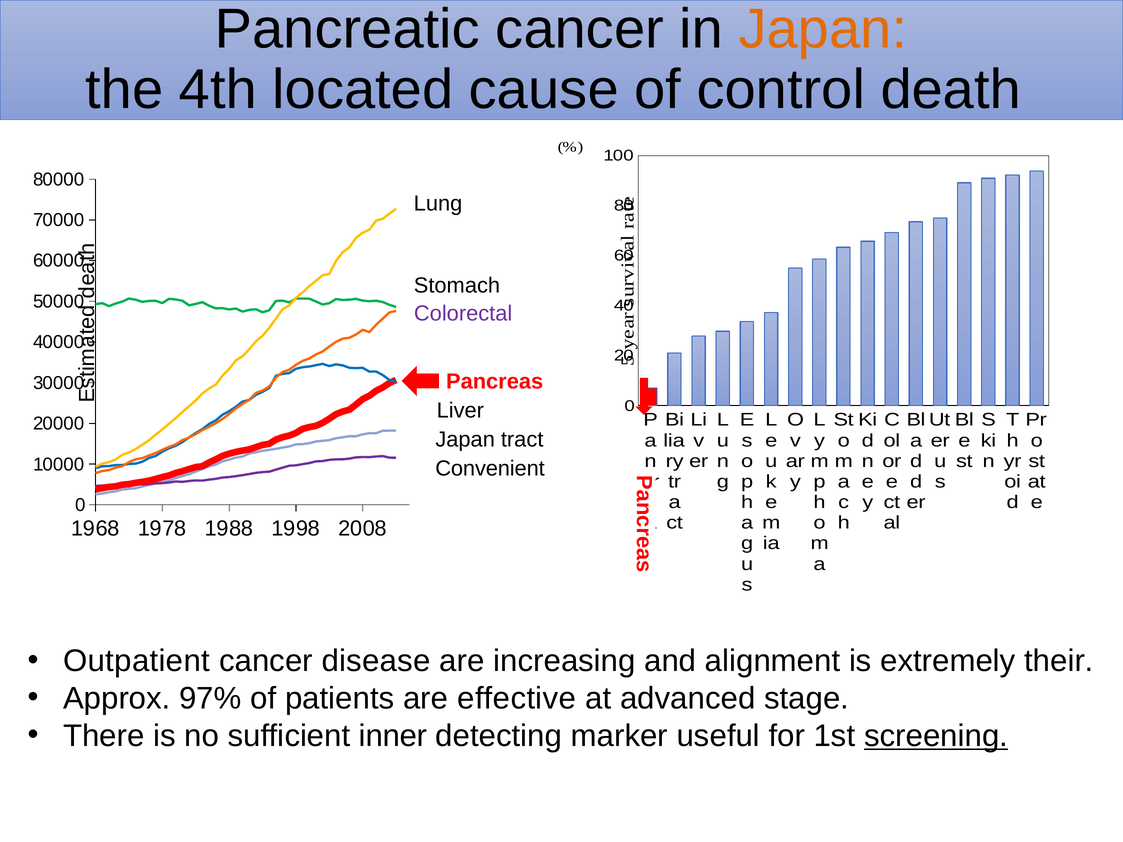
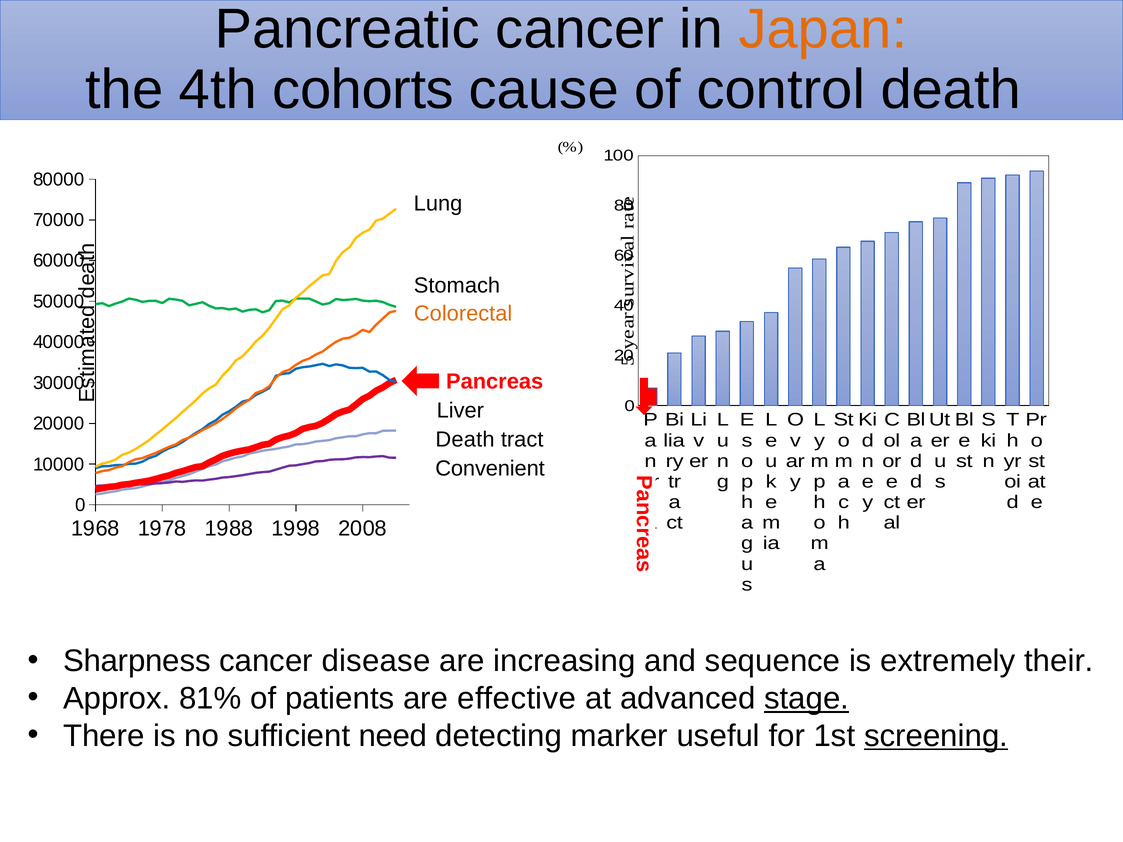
located: located -> cohorts
Colorectal colour: purple -> orange
Japan at (465, 440): Japan -> Death
Outpatient: Outpatient -> Sharpness
alignment: alignment -> sequence
97%: 97% -> 81%
stage underline: none -> present
inner: inner -> need
